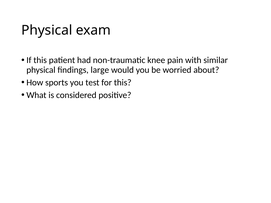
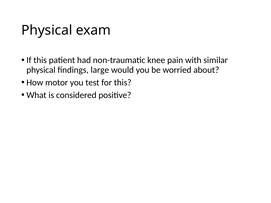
sports: sports -> motor
